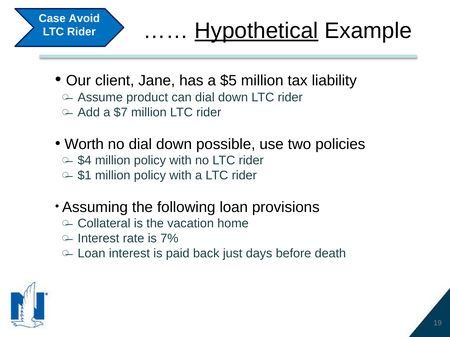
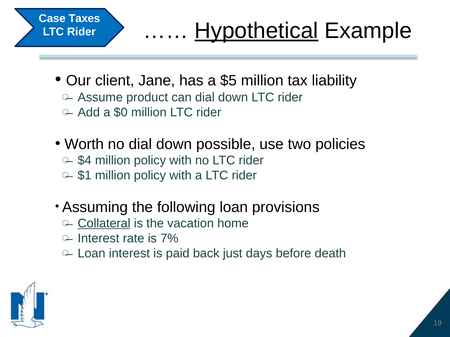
Avoid: Avoid -> Taxes
$7: $7 -> $0
Collateral underline: none -> present
